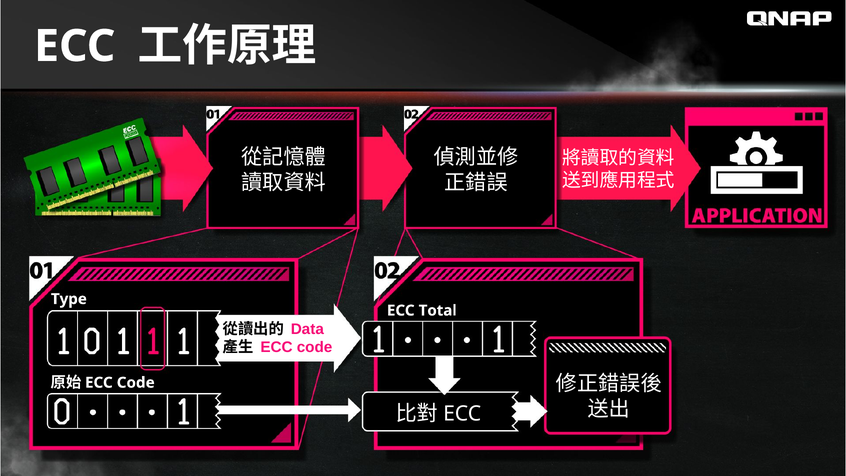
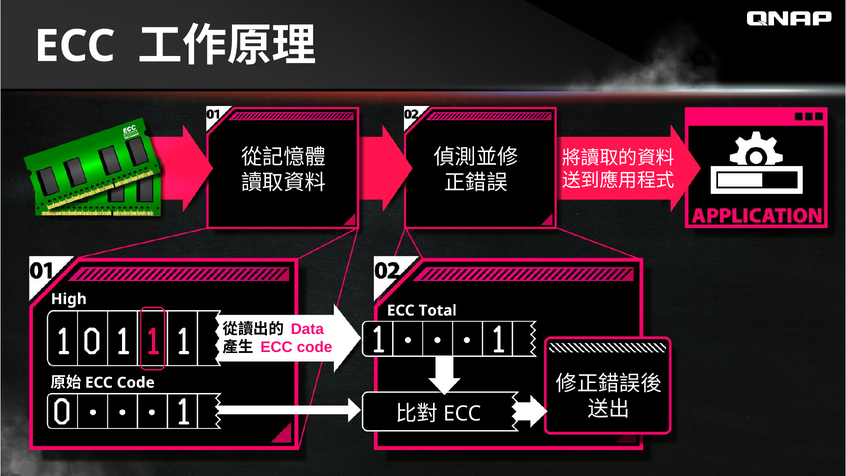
Type: Type -> High
